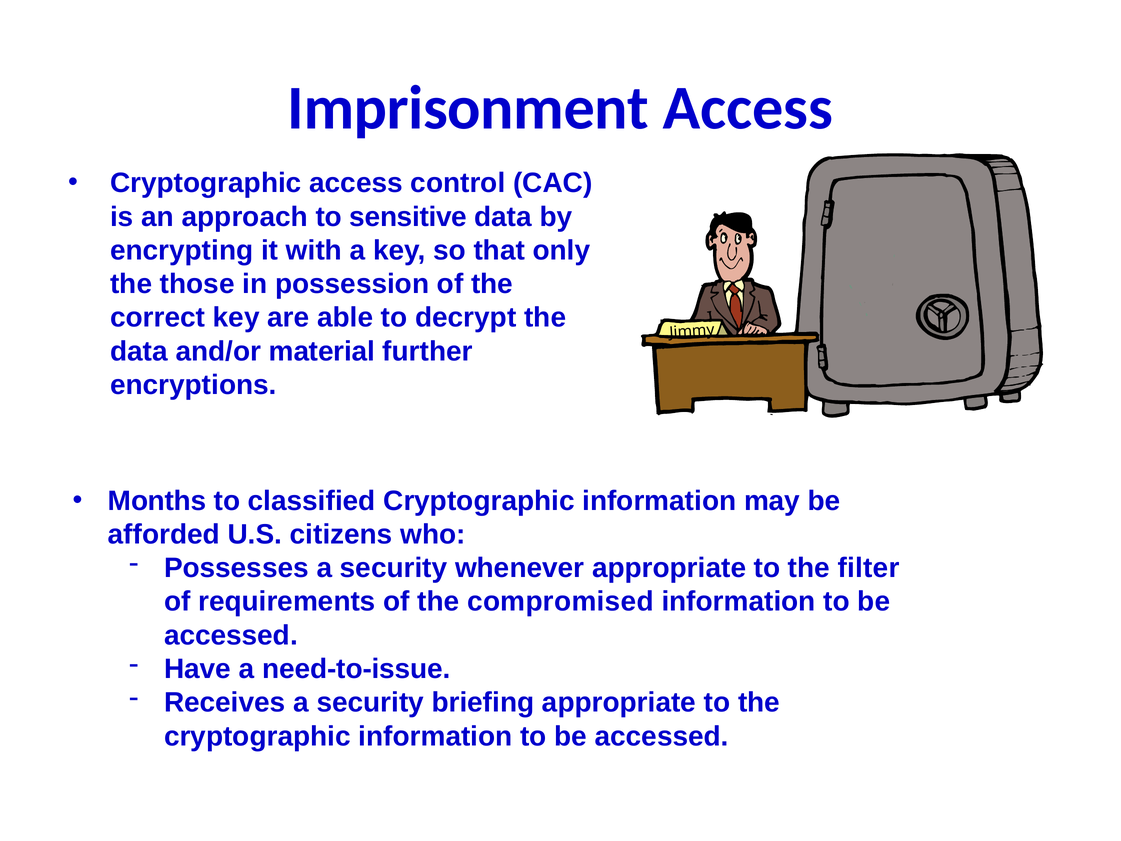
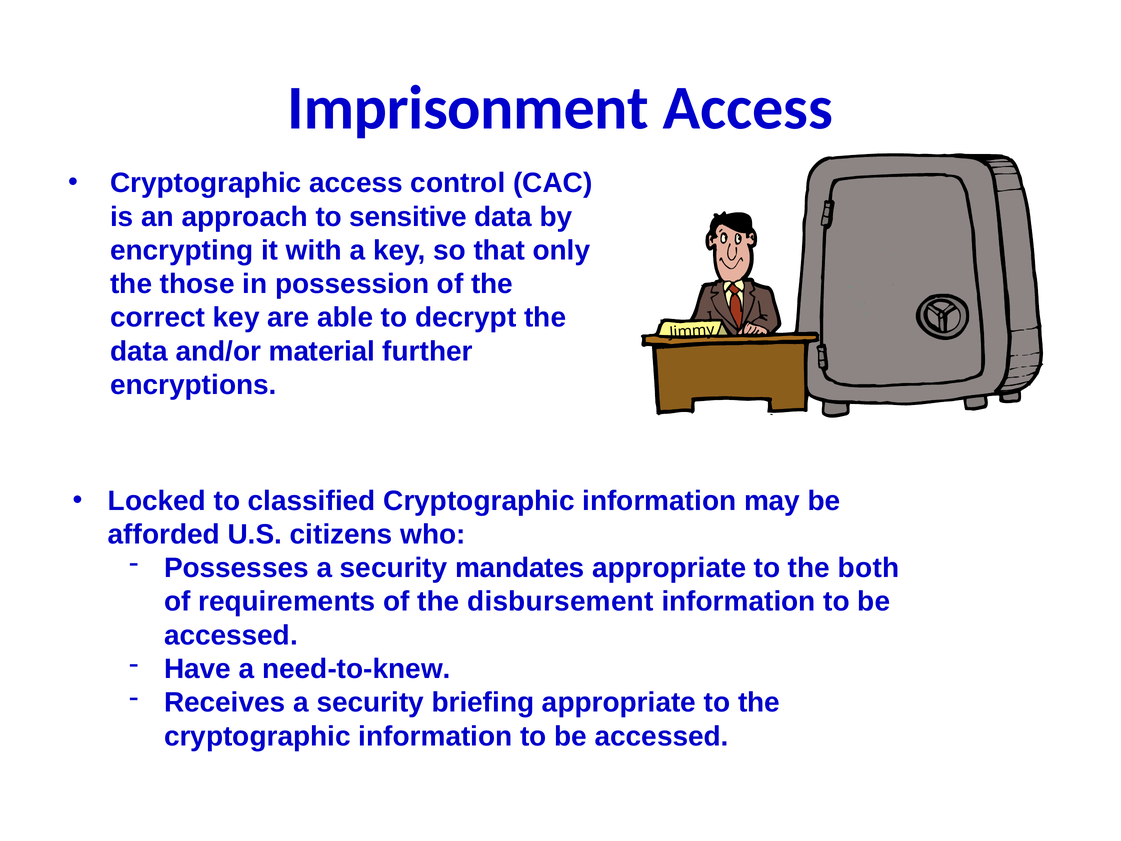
Months: Months -> Locked
whenever: whenever -> mandates
filter: filter -> both
compromised: compromised -> disbursement
need-to-issue: need-to-issue -> need-to-knew
